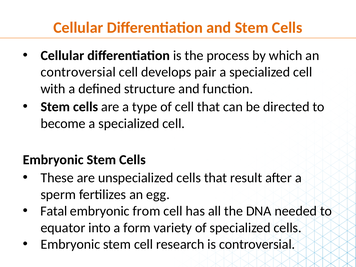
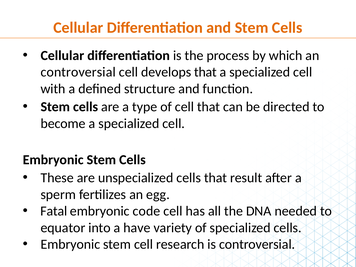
develops pair: pair -> that
from: from -> code
form: form -> have
